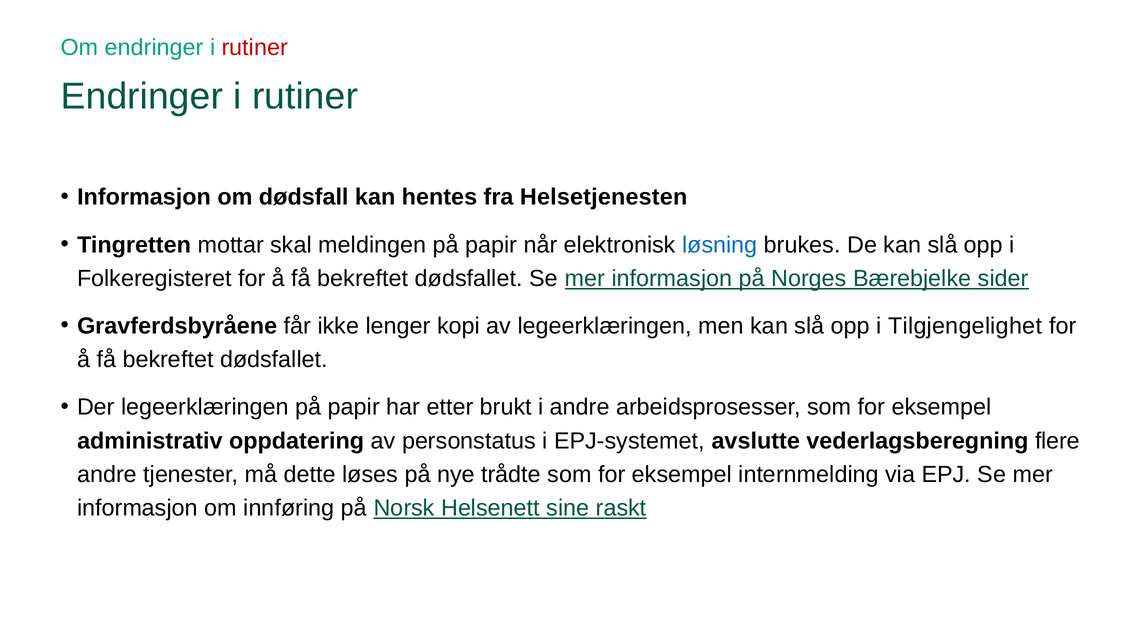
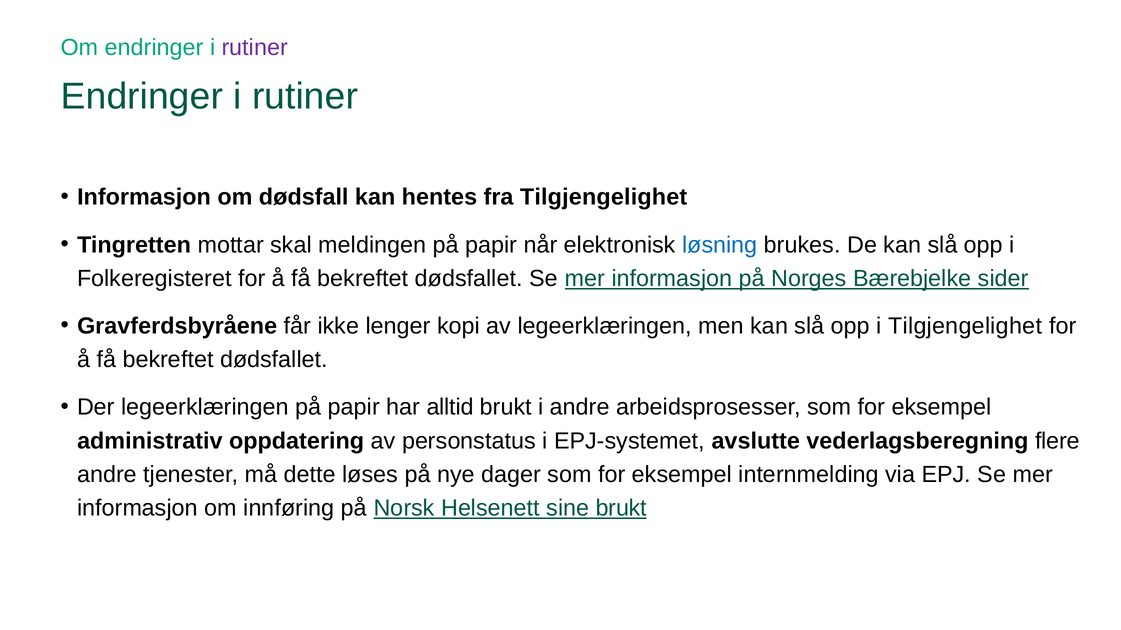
rutiner at (255, 47) colour: red -> purple
fra Helsetjenesten: Helsetjenesten -> Tilgjengelighet
etter: etter -> alltid
trådte: trådte -> dager
sine raskt: raskt -> brukt
